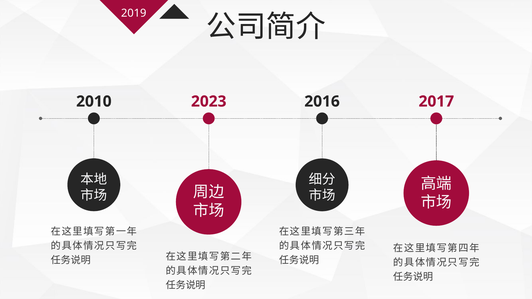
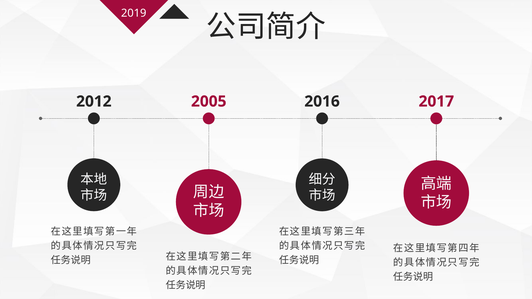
2010: 2010 -> 2012
2023: 2023 -> 2005
